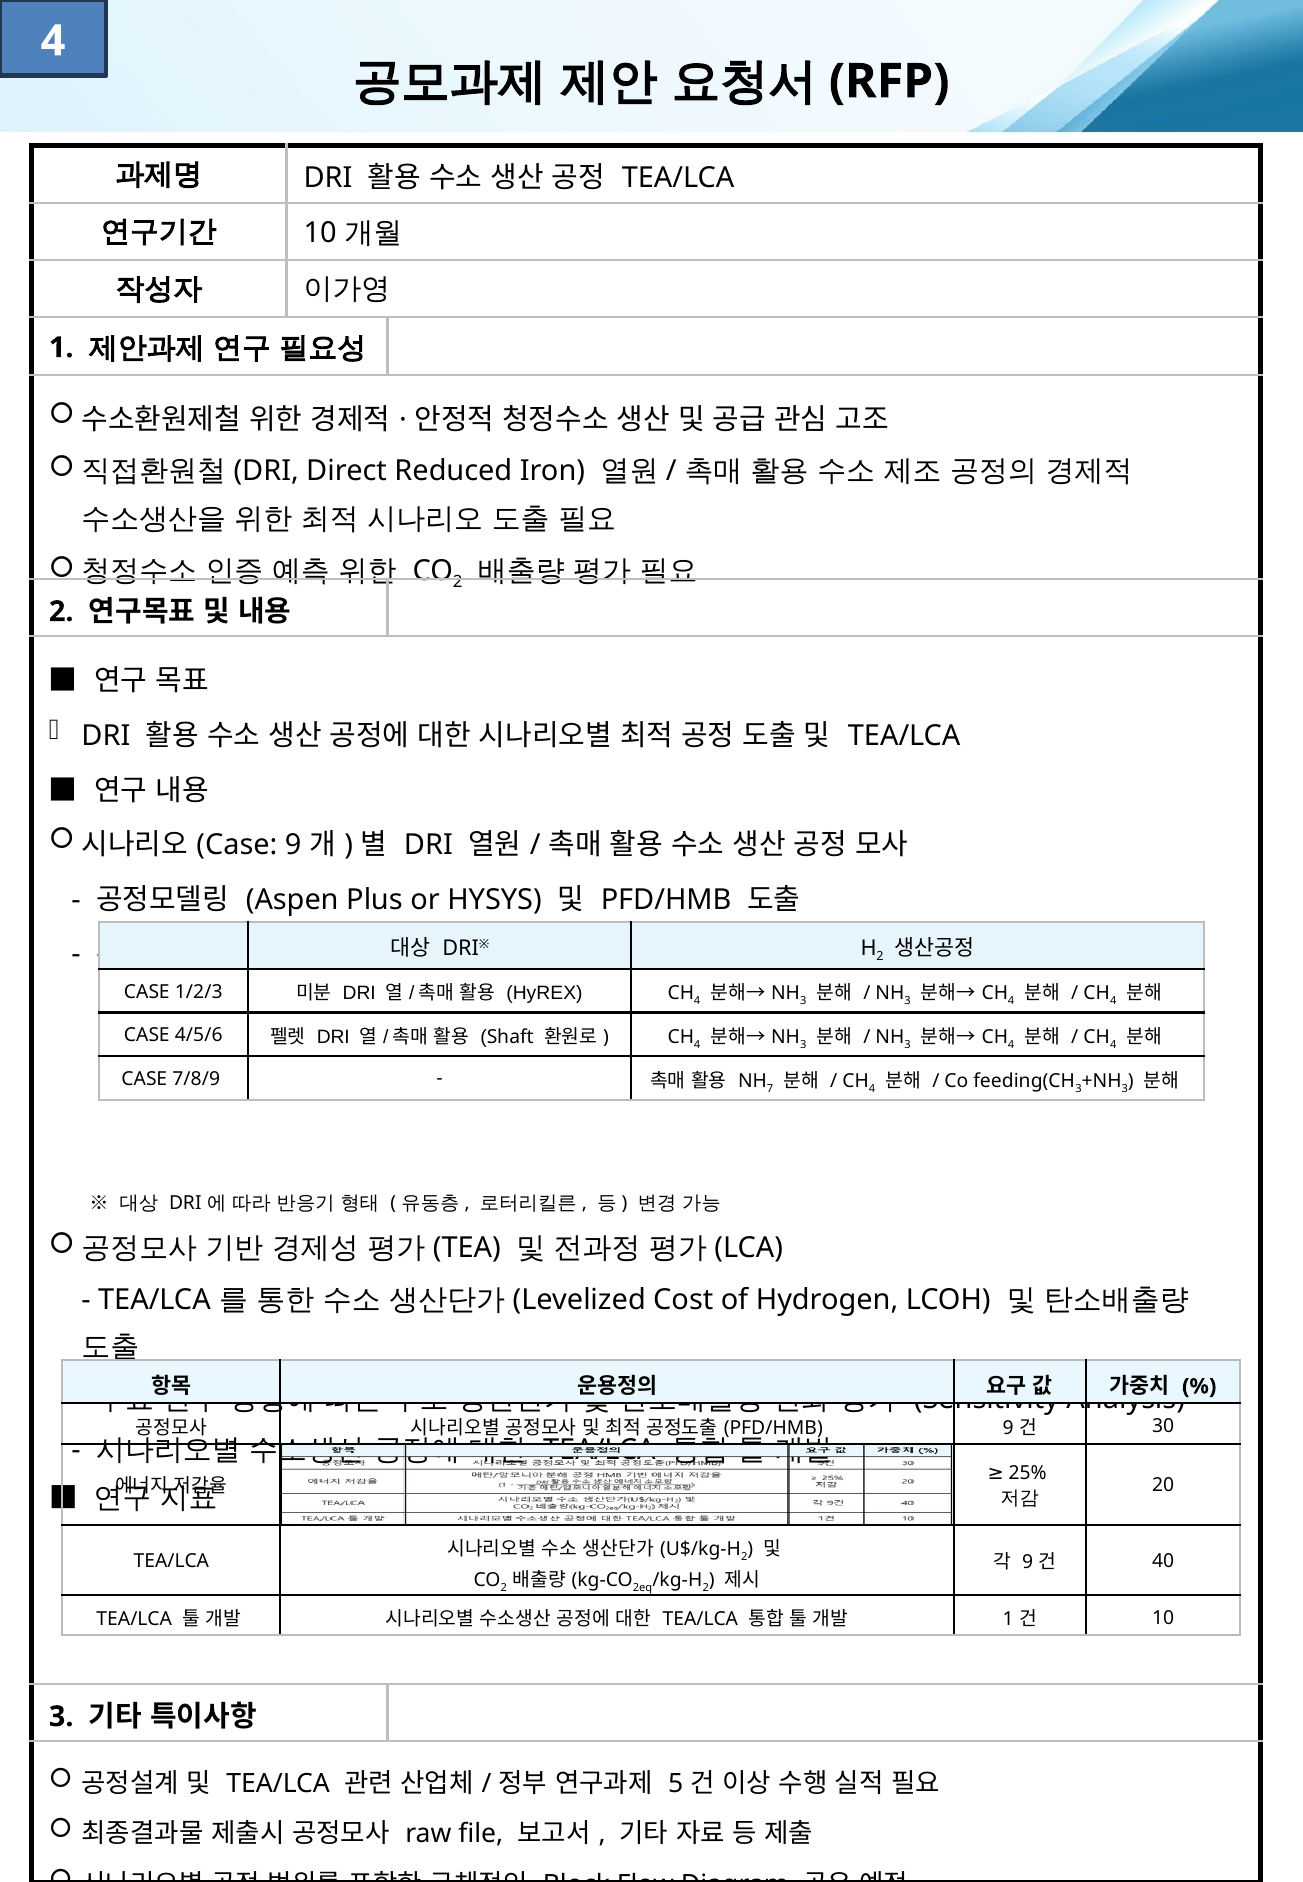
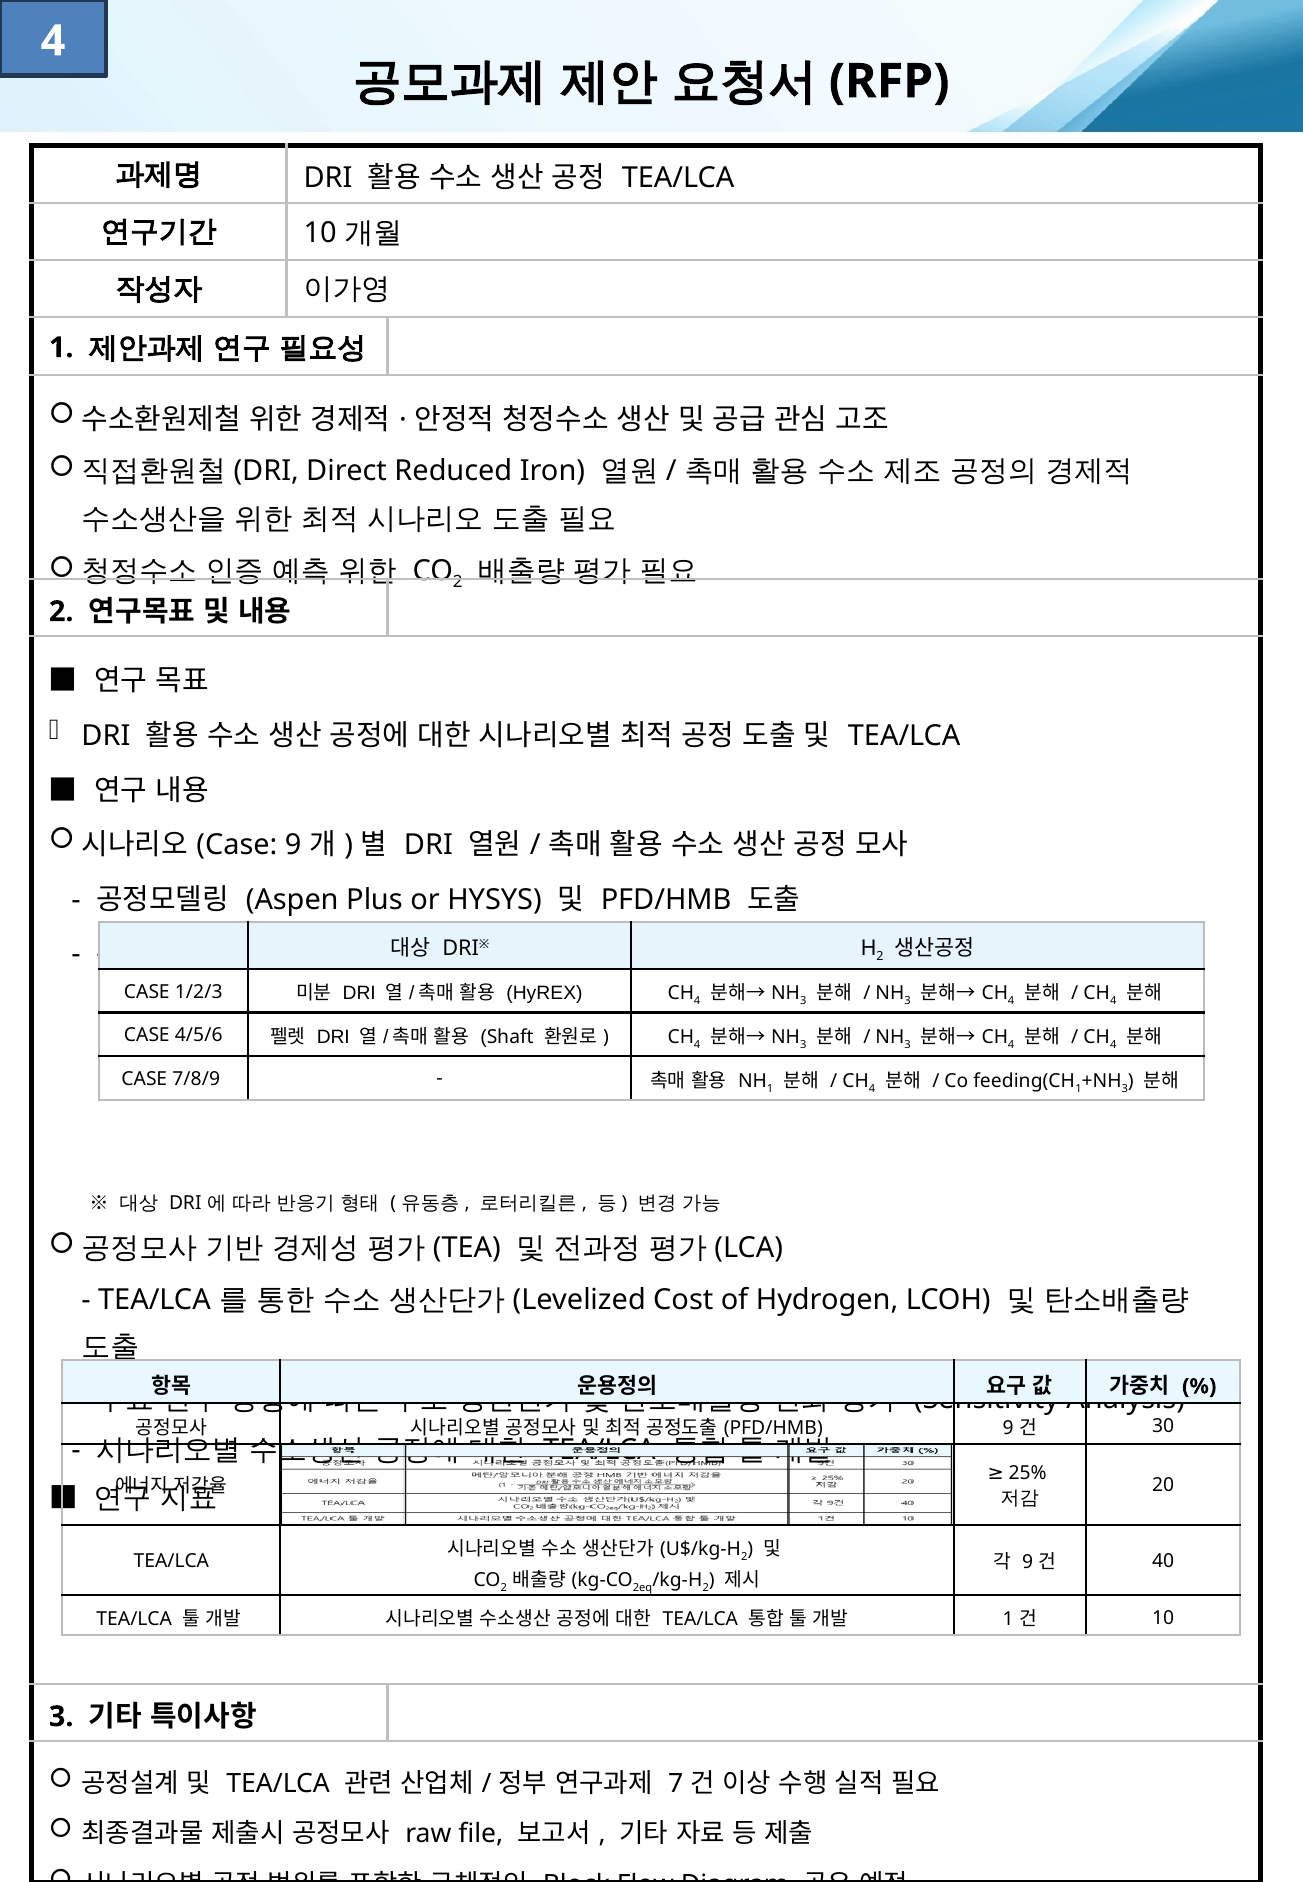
7 at (770, 1089): 7 -> 1
3 at (1078, 1089): 3 -> 1
5: 5 -> 7
